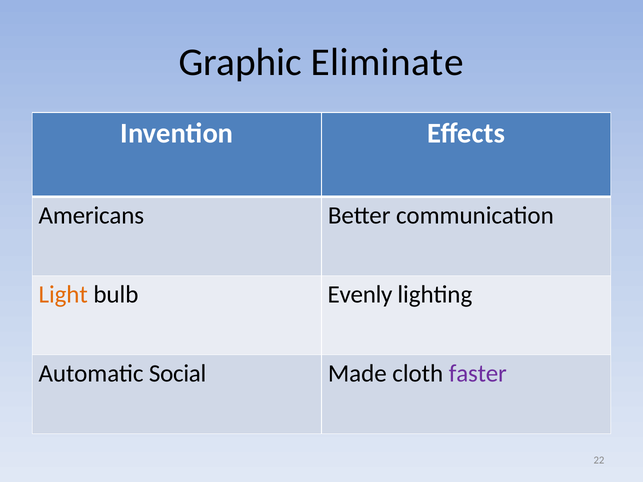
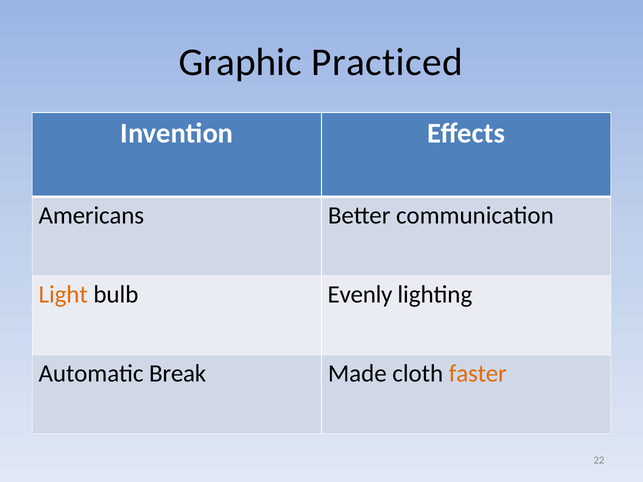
Eliminate: Eliminate -> Practiced
Social: Social -> Break
faster colour: purple -> orange
